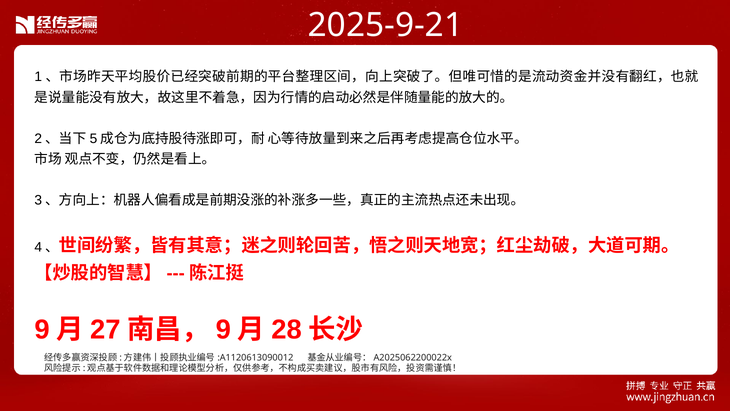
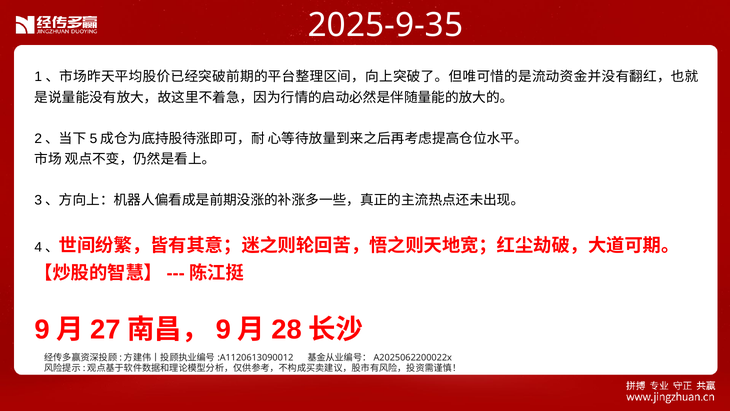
2025-9-21: 2025-9-21 -> 2025-9-35
